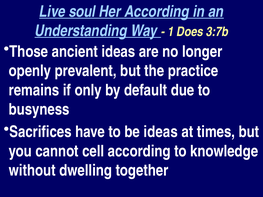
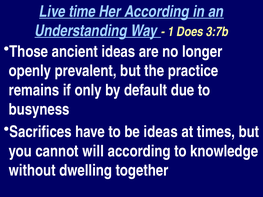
soul: soul -> time
cell: cell -> will
